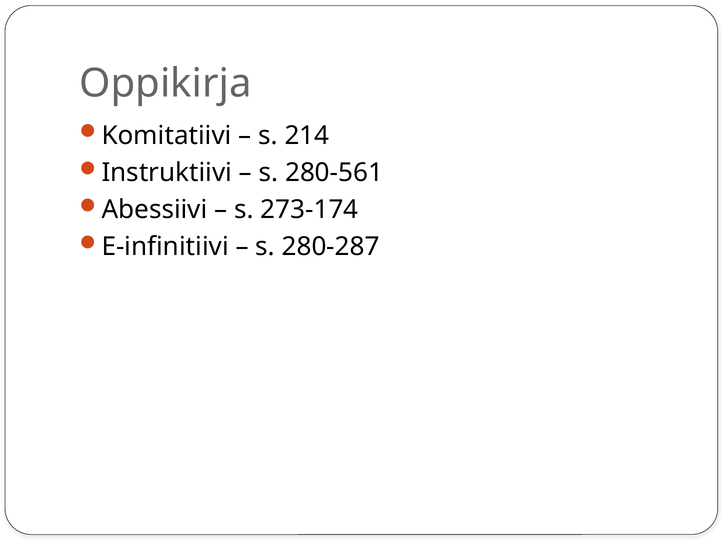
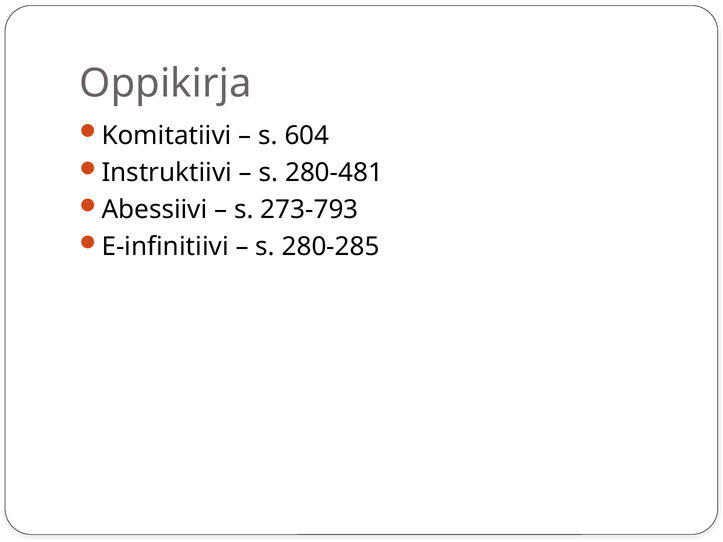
214: 214 -> 604
280-561: 280-561 -> 280-481
273-174: 273-174 -> 273-793
280-287: 280-287 -> 280-285
